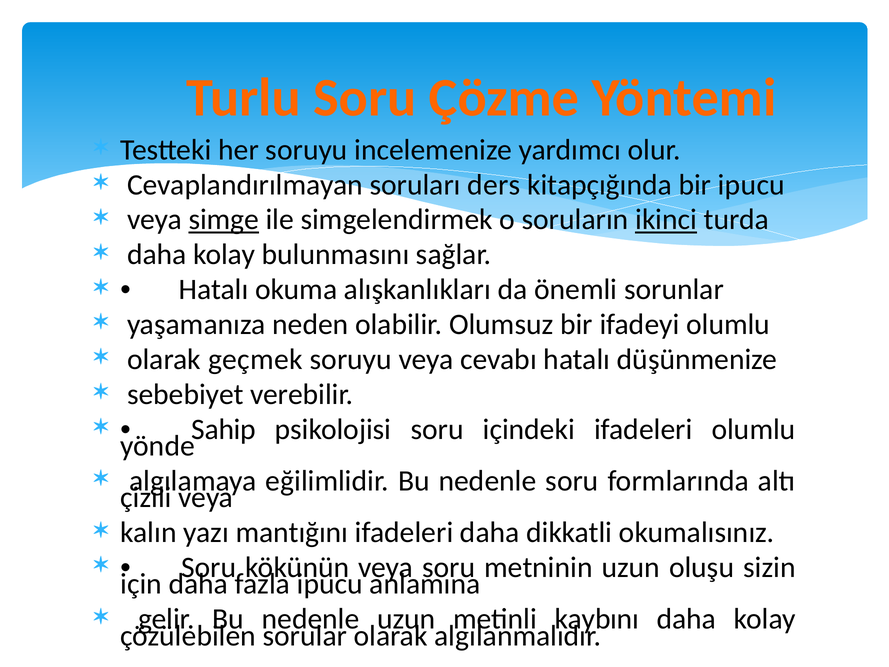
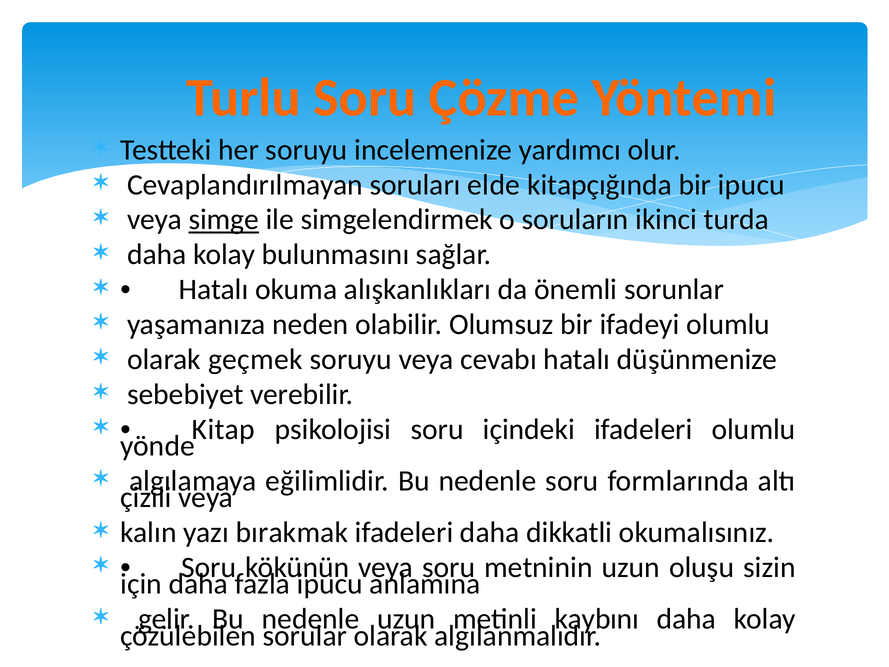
ders: ders -> elde
ikinci underline: present -> none
Sahip: Sahip -> Kitap
mantığını: mantığını -> bırakmak
